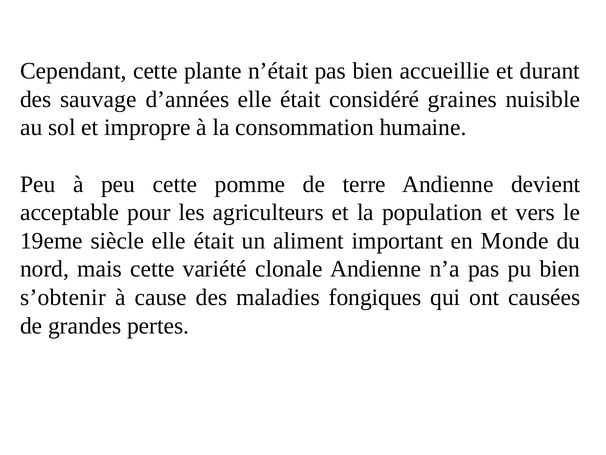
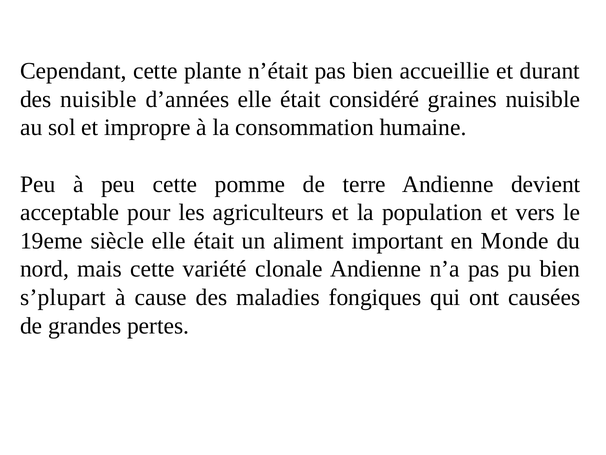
des sauvage: sauvage -> nuisible
s’obtenir: s’obtenir -> s’plupart
